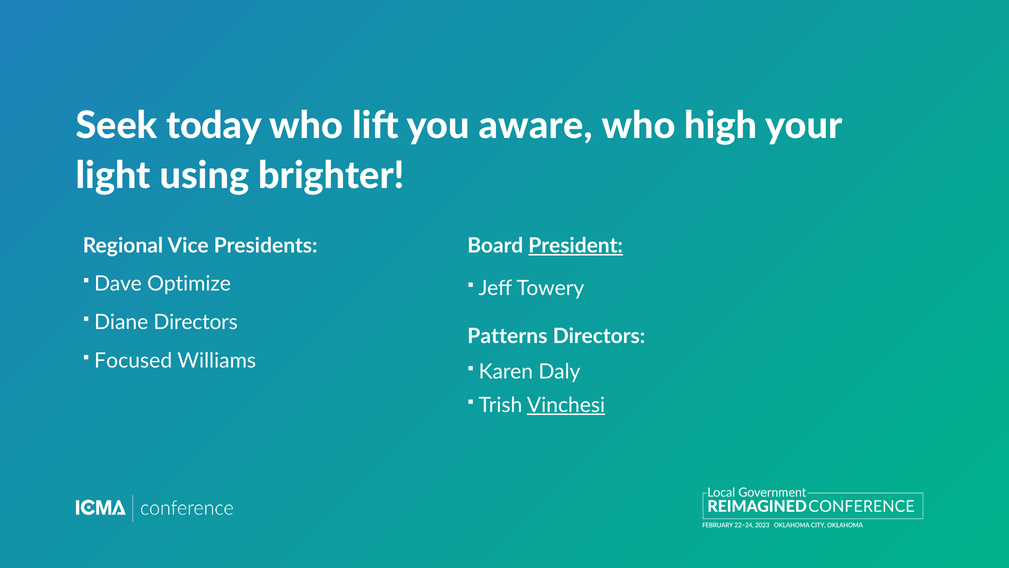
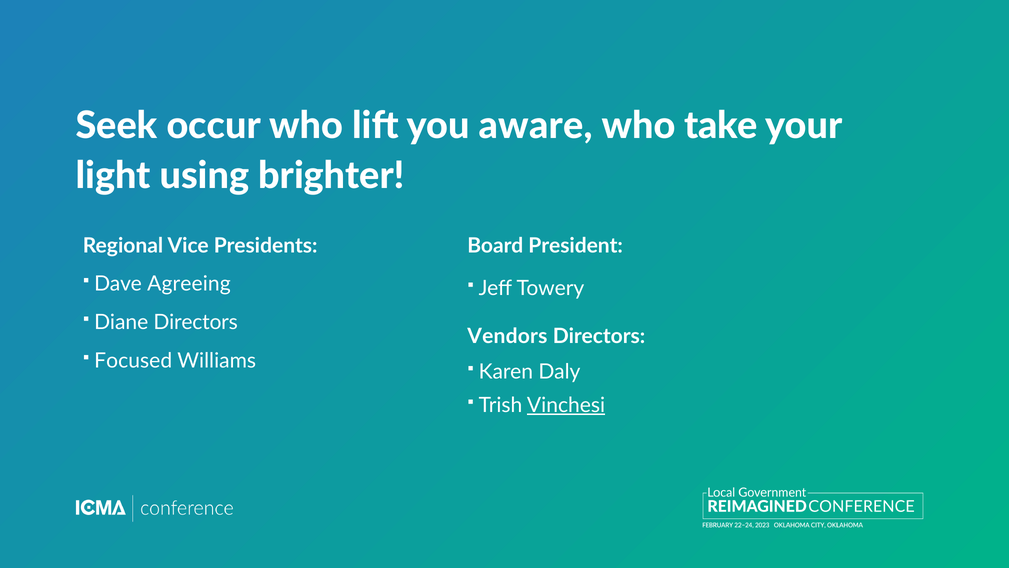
today: today -> occur
high: high -> take
President underline: present -> none
Optimize: Optimize -> Agreeing
Patterns: Patterns -> Vendors
